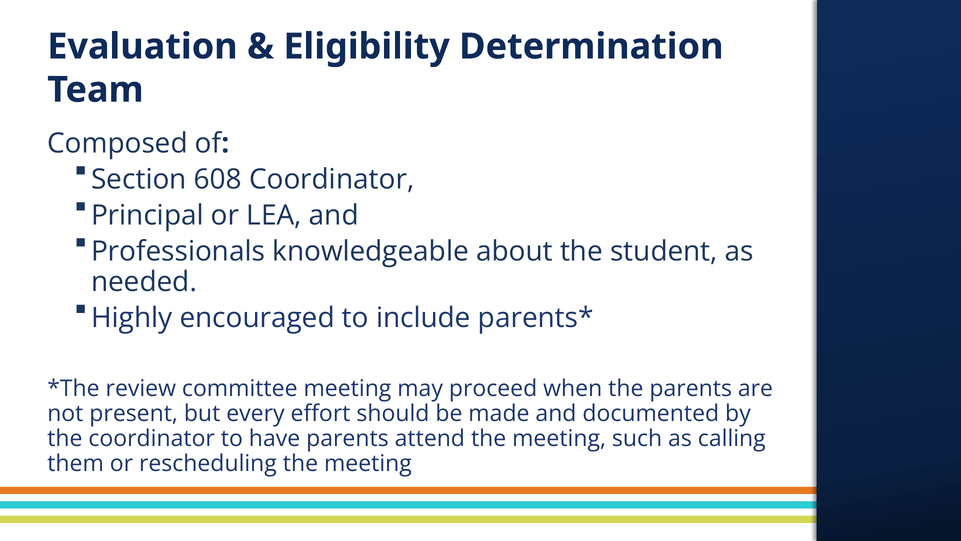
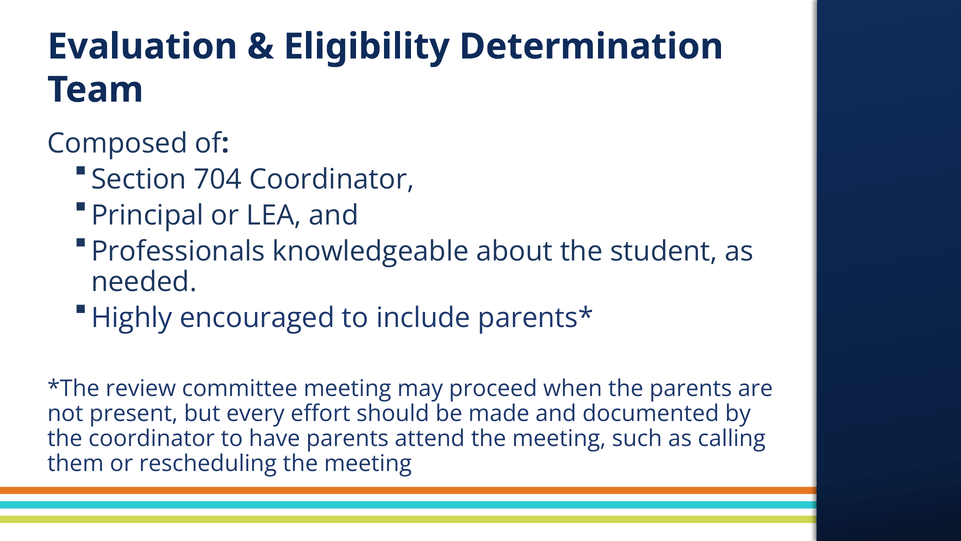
608: 608 -> 704
